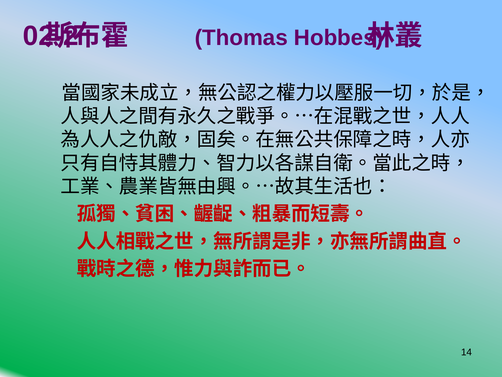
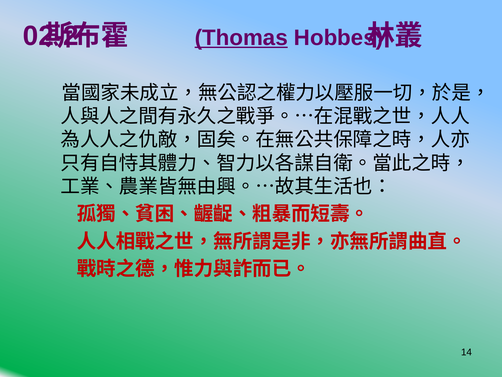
Thomas underline: none -> present
